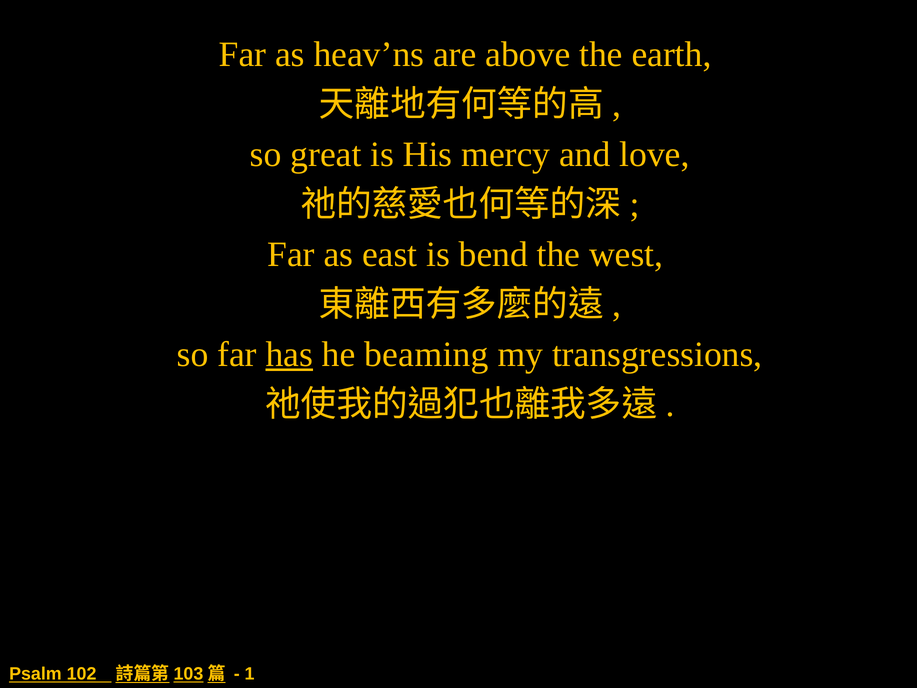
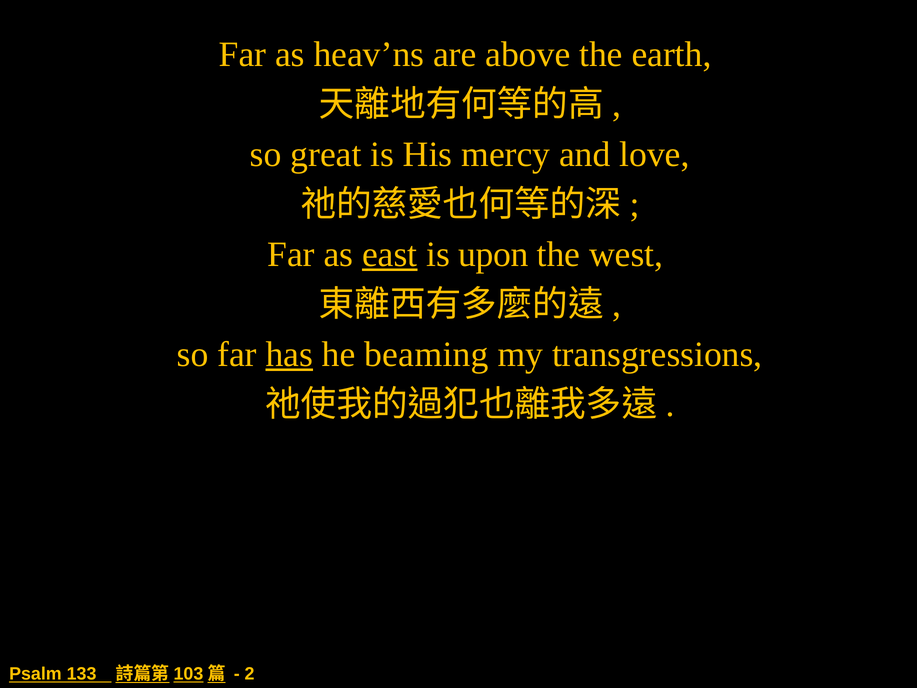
east underline: none -> present
bend: bend -> upon
102: 102 -> 133
1: 1 -> 2
